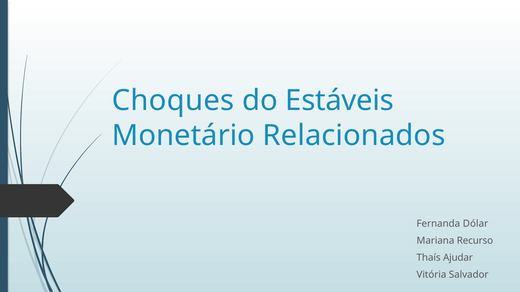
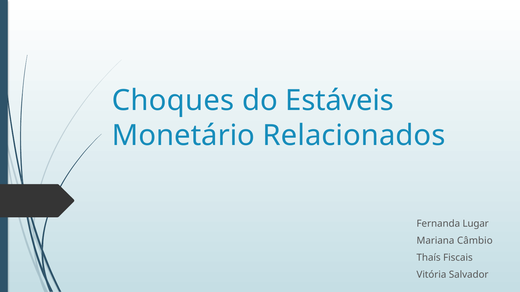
Dólar: Dólar -> Lugar
Recurso: Recurso -> Câmbio
Ajudar: Ajudar -> Fiscais
